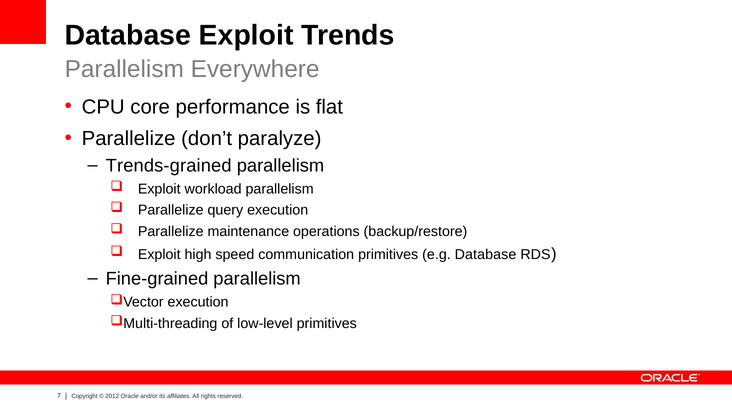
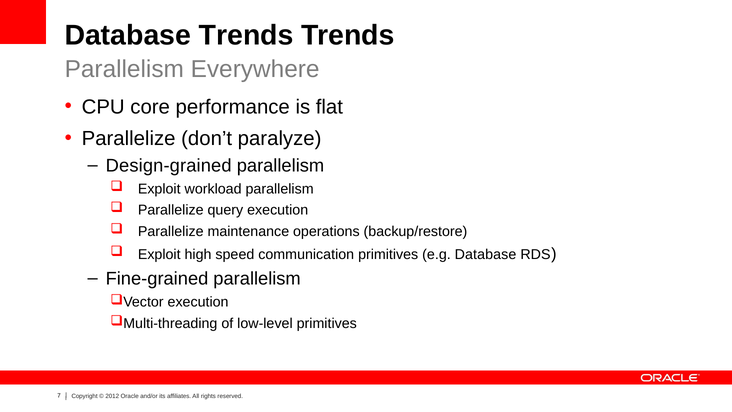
Database Exploit: Exploit -> Trends
Trends-grained: Trends-grained -> Design-grained
